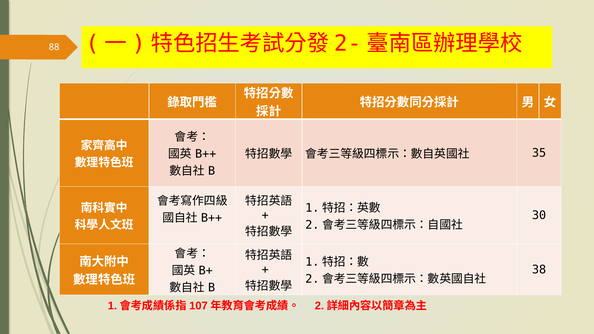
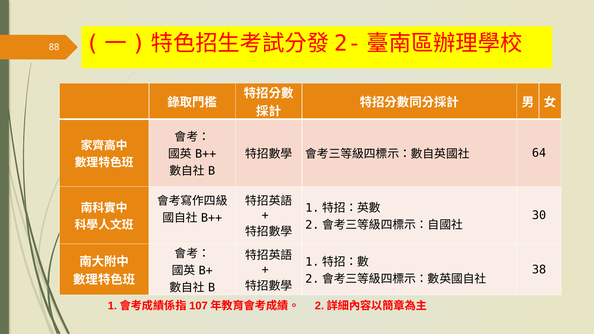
35: 35 -> 64
